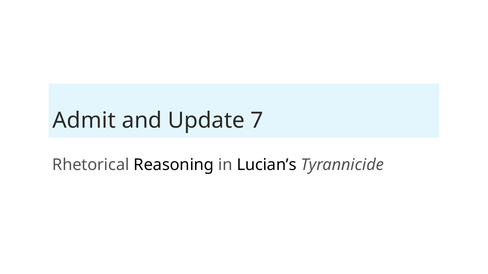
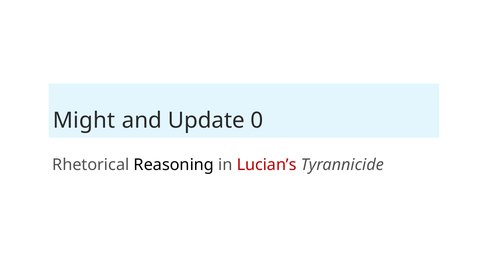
Admit: Admit -> Might
7: 7 -> 0
Lucian’s colour: black -> red
